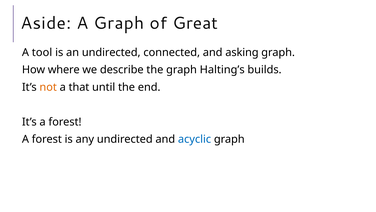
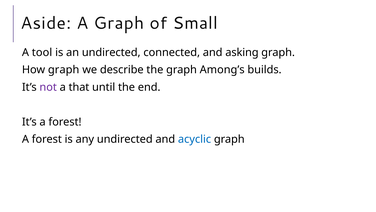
Great: Great -> Small
How where: where -> graph
Halting’s: Halting’s -> Among’s
not colour: orange -> purple
